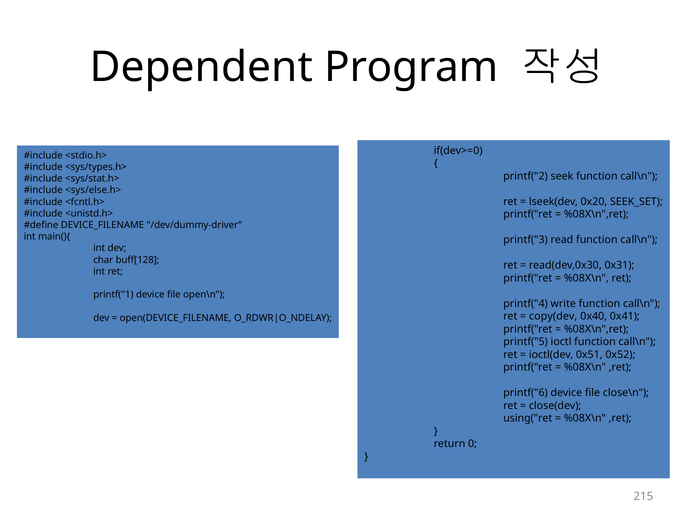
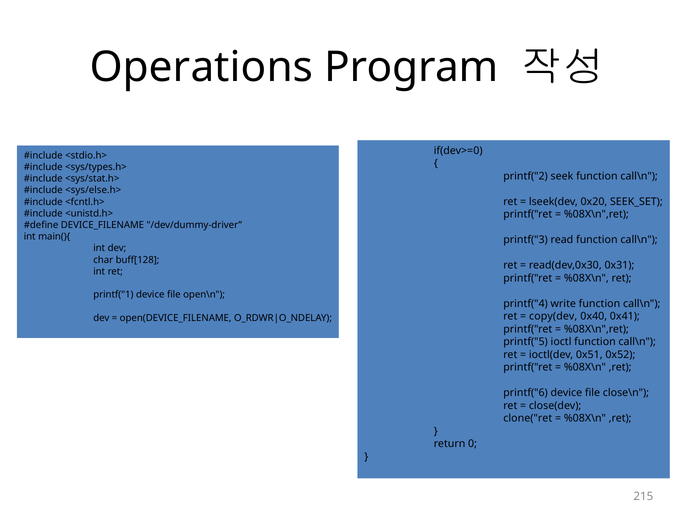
Dependent: Dependent -> Operations
using("ret: using("ret -> clone("ret
